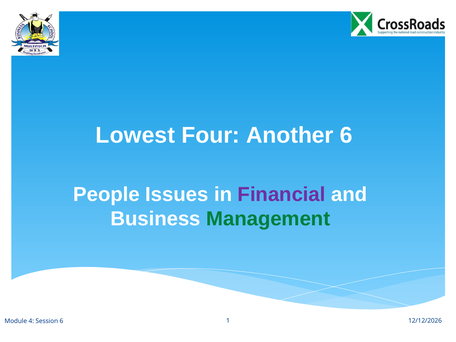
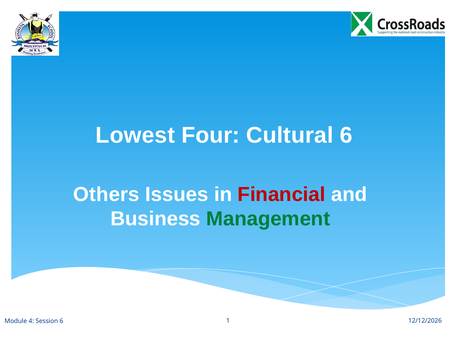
Another: Another -> Cultural
People: People -> Others
Financial colour: purple -> red
